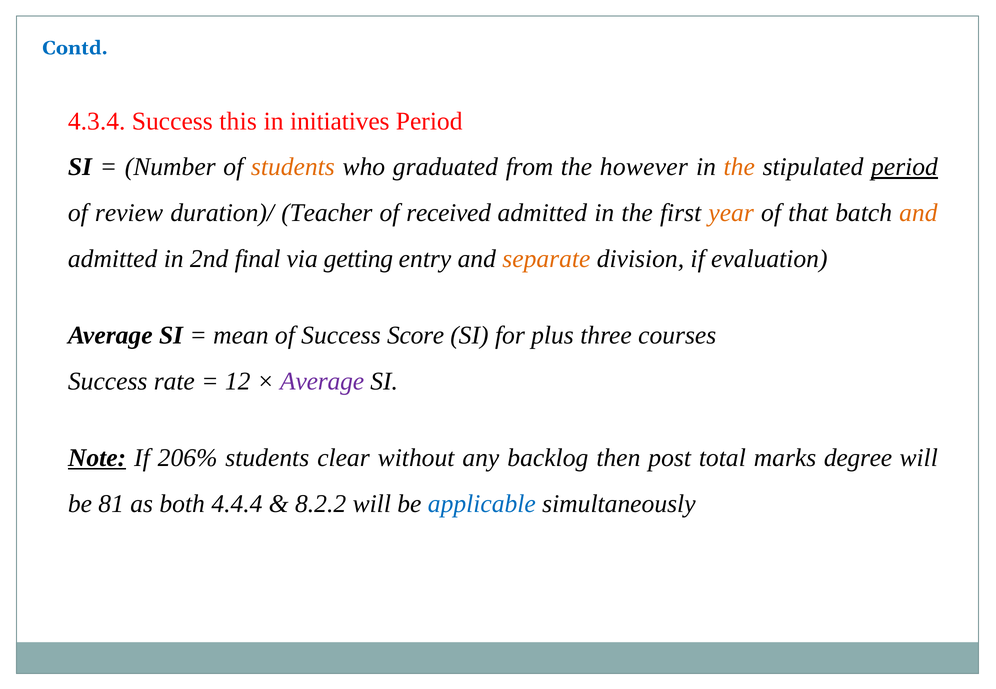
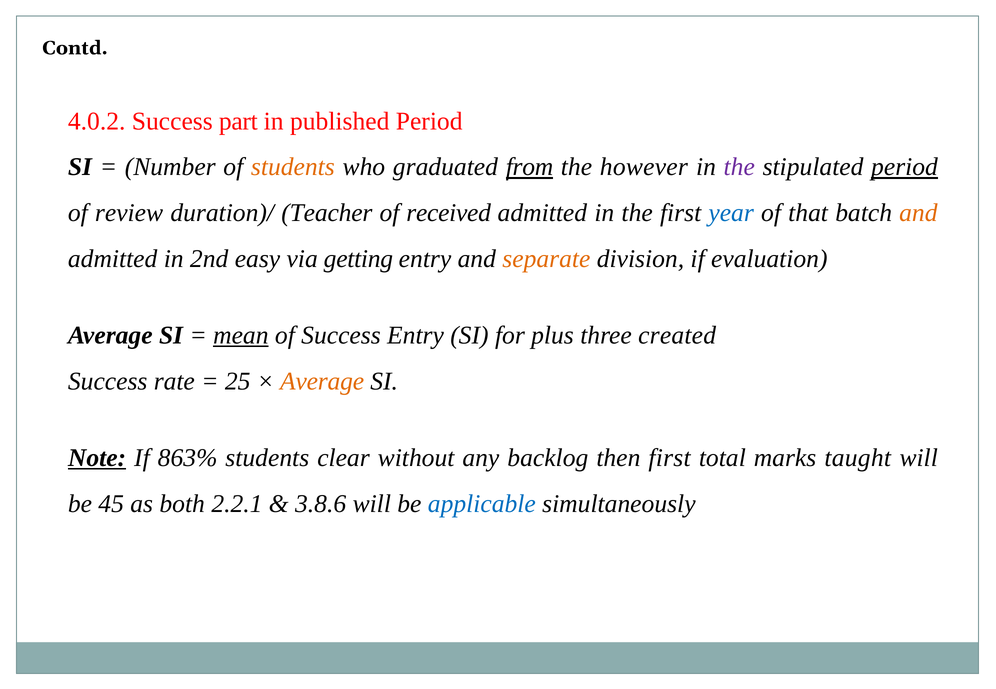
Contd colour: blue -> black
4.3.4: 4.3.4 -> 4.0.2
this: this -> part
initiatives: initiatives -> published
from underline: none -> present
the at (739, 167) colour: orange -> purple
year colour: orange -> blue
final: final -> easy
mean underline: none -> present
Success Score: Score -> Entry
courses: courses -> created
12: 12 -> 25
Average at (322, 382) colour: purple -> orange
206%: 206% -> 863%
then post: post -> first
degree: degree -> taught
81: 81 -> 45
4.4.4: 4.4.4 -> 2.2.1
8.2.2: 8.2.2 -> 3.8.6
